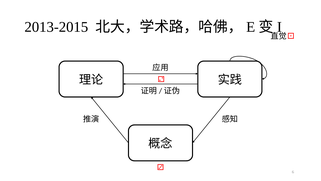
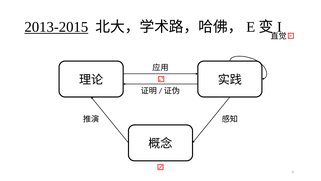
2013-2015 underline: none -> present
